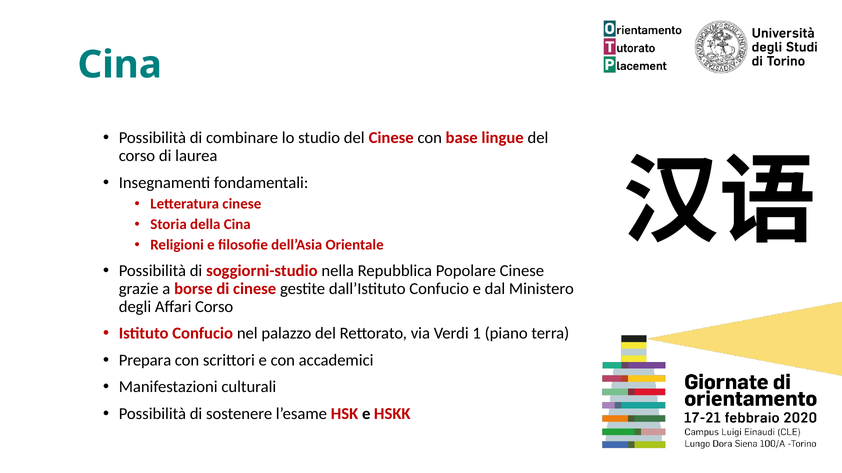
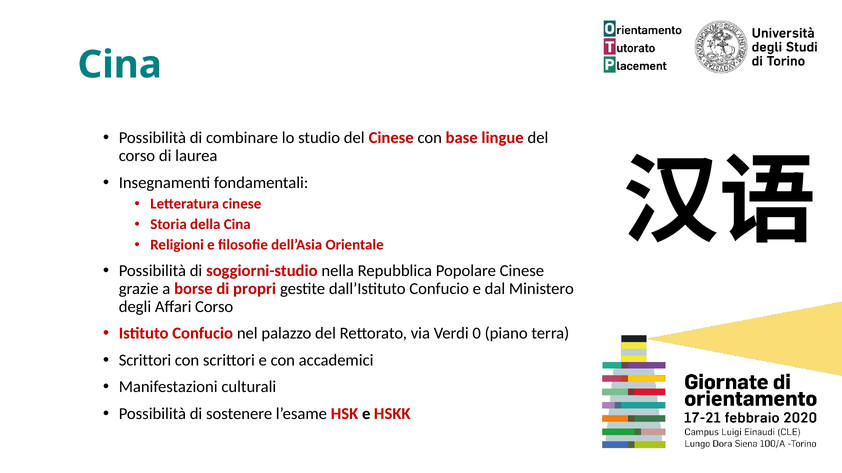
di cinese: cinese -> propri
1: 1 -> 0
Prepara at (145, 361): Prepara -> Scrittori
